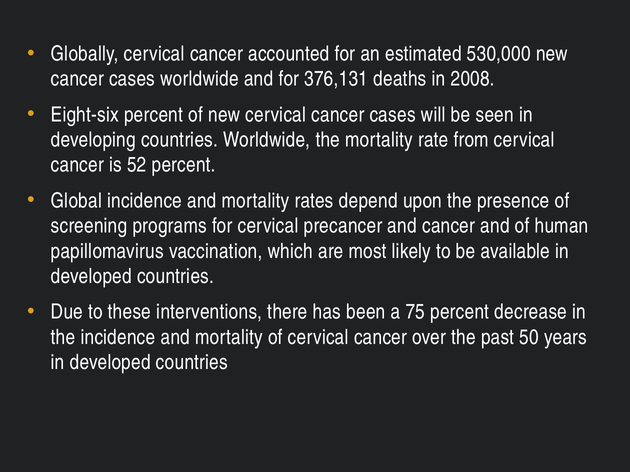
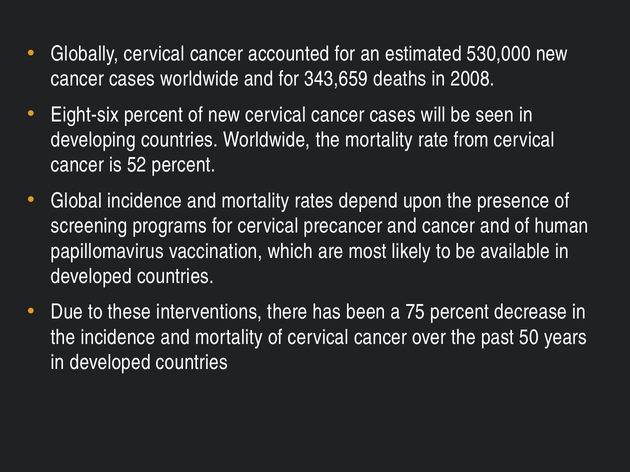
376,131: 376,131 -> 343,659
